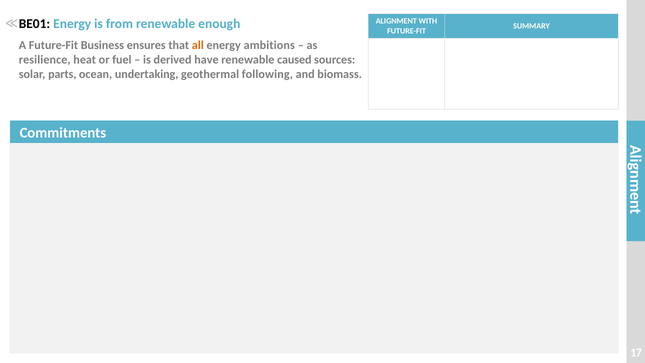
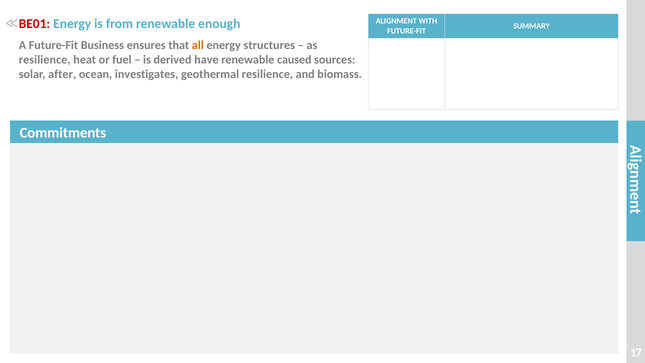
BE01 colour: black -> red
ambitions: ambitions -> structures
parts: parts -> after
undertaking: undertaking -> investigates
geothermal following: following -> resilience
